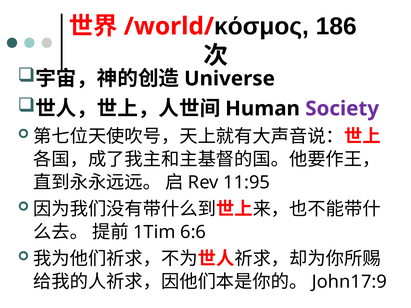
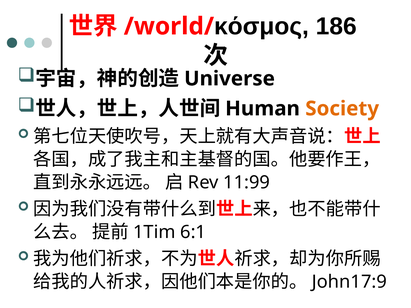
Society colour: purple -> orange
11:95: 11:95 -> 11:99
6:6: 6:6 -> 6:1
